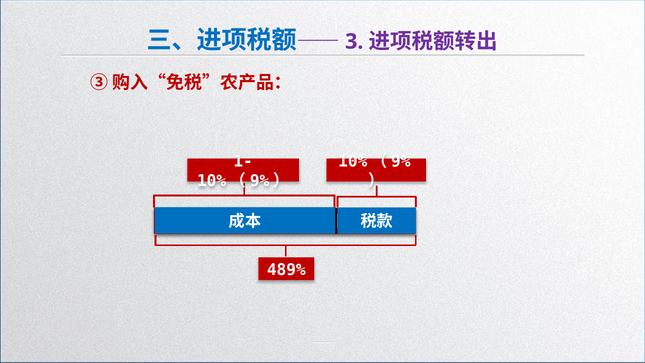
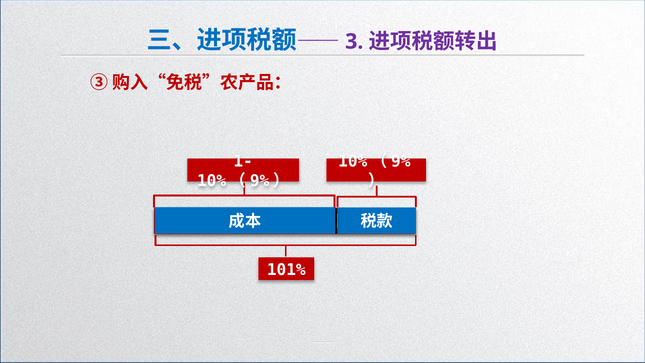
489%: 489% -> 101%
